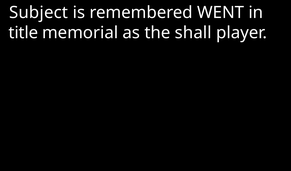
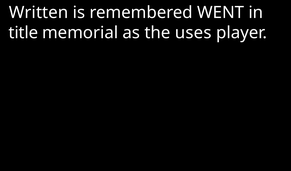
Subject: Subject -> Written
shall: shall -> uses
